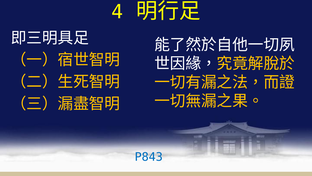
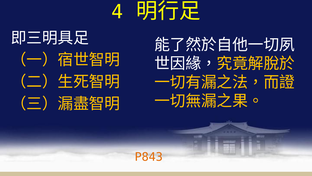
P843 colour: blue -> orange
